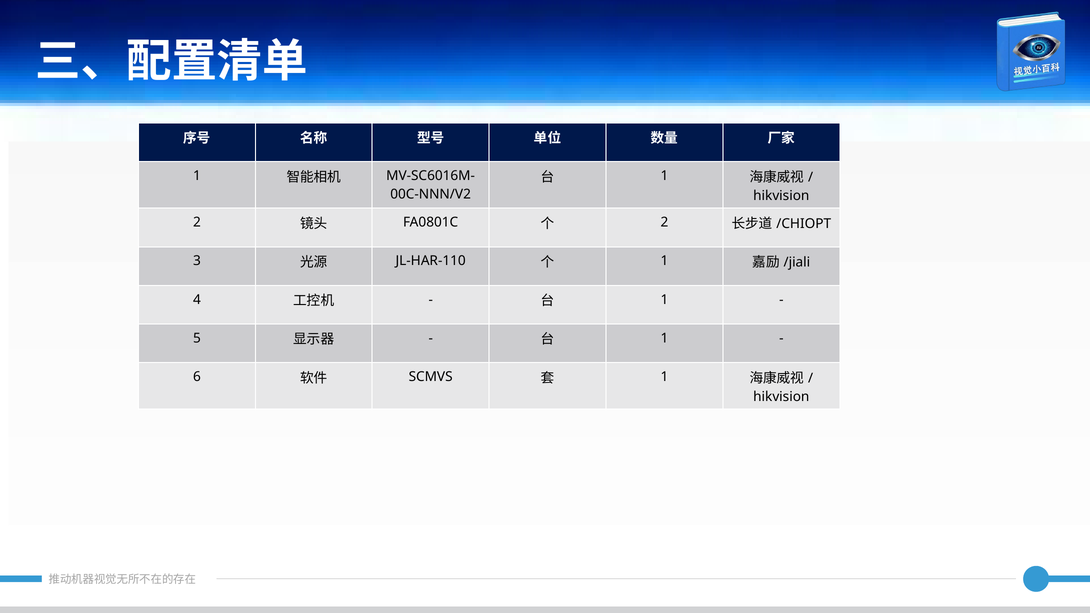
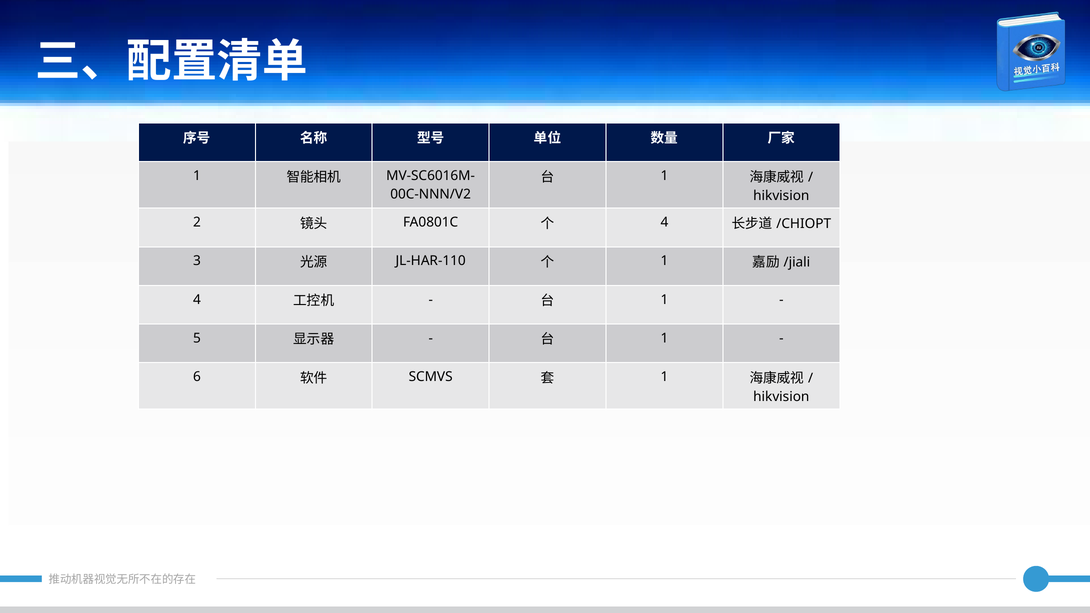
2 at (664, 222): 2 -> 4
